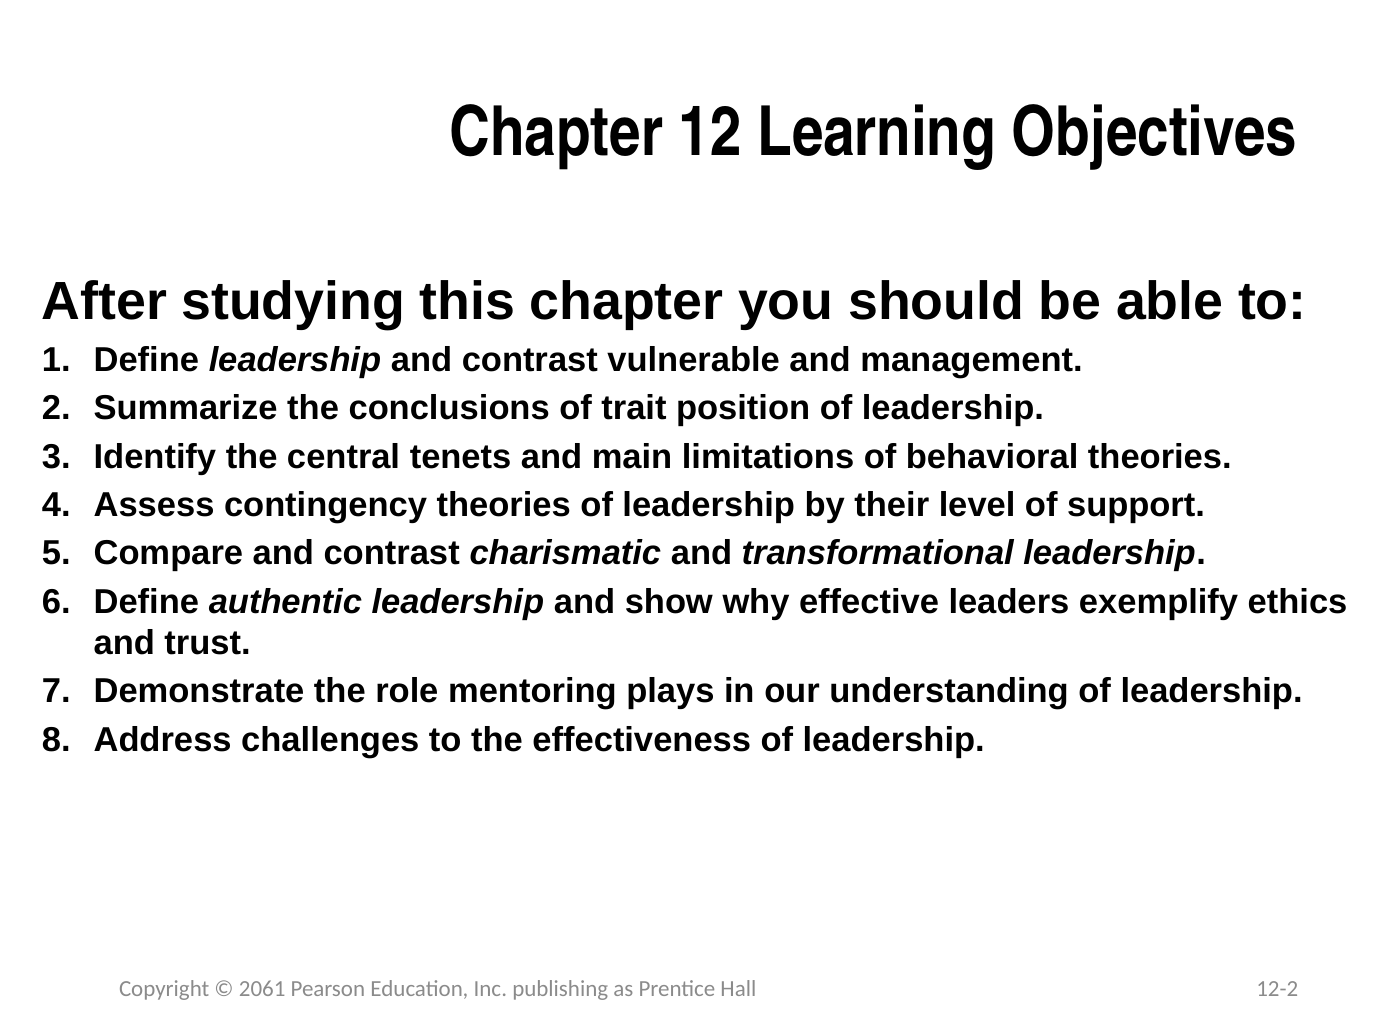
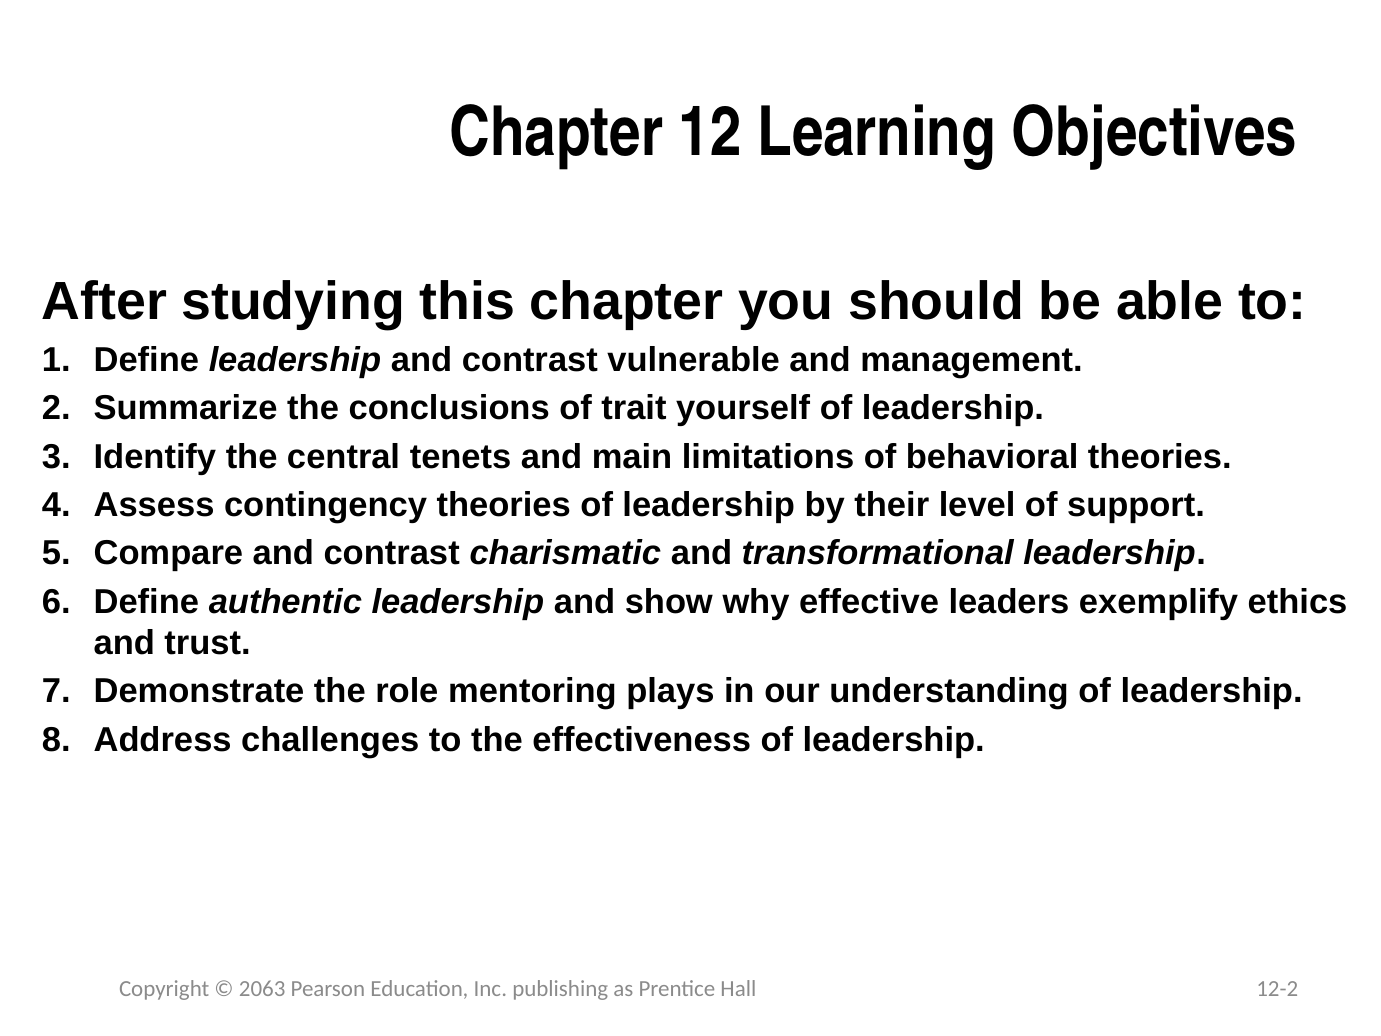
position: position -> yourself
2061: 2061 -> 2063
